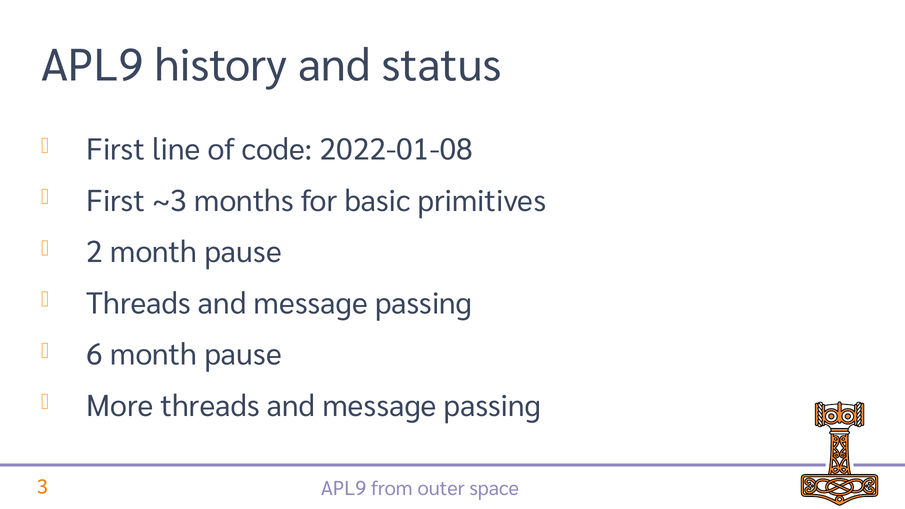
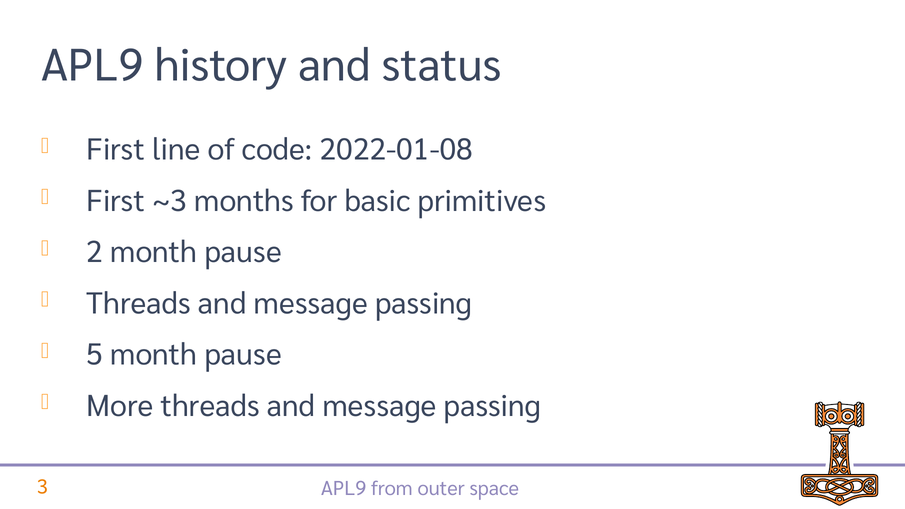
6: 6 -> 5
